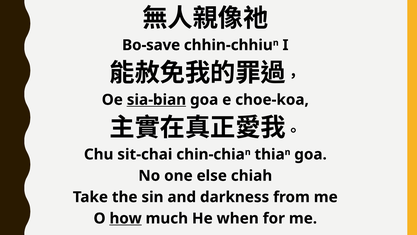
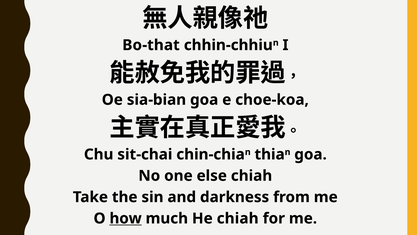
Bo-save: Bo-save -> Bo-that
sia-bian underline: present -> none
He when: when -> chiah
